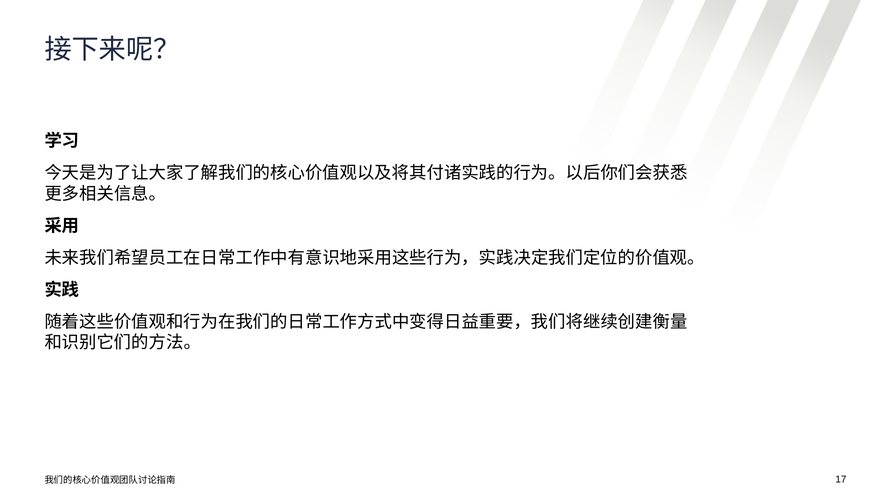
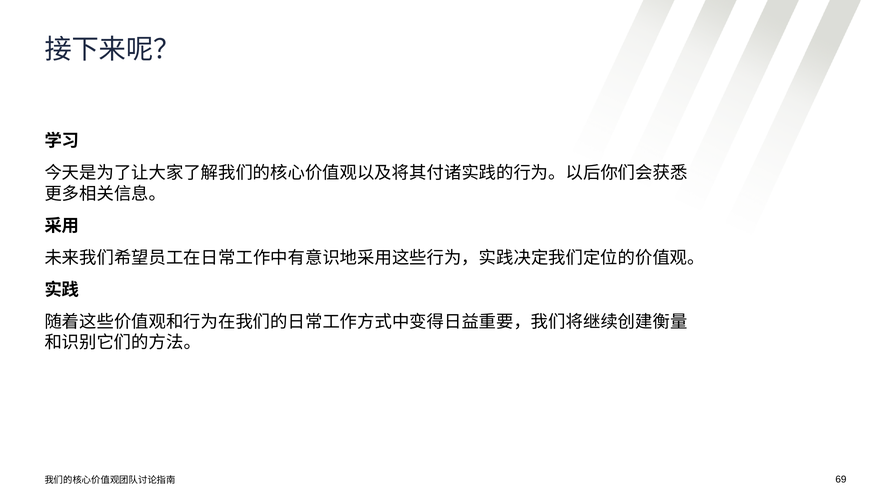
17: 17 -> 69
